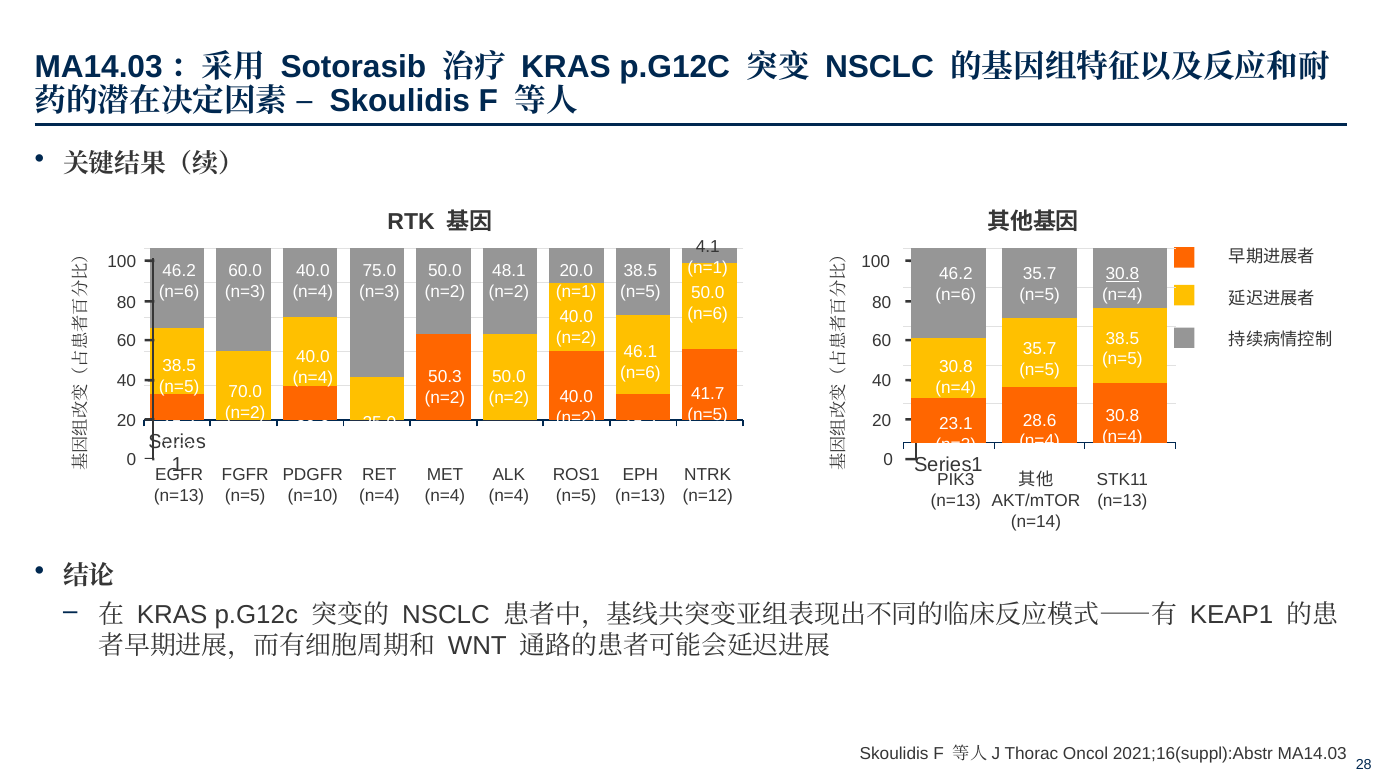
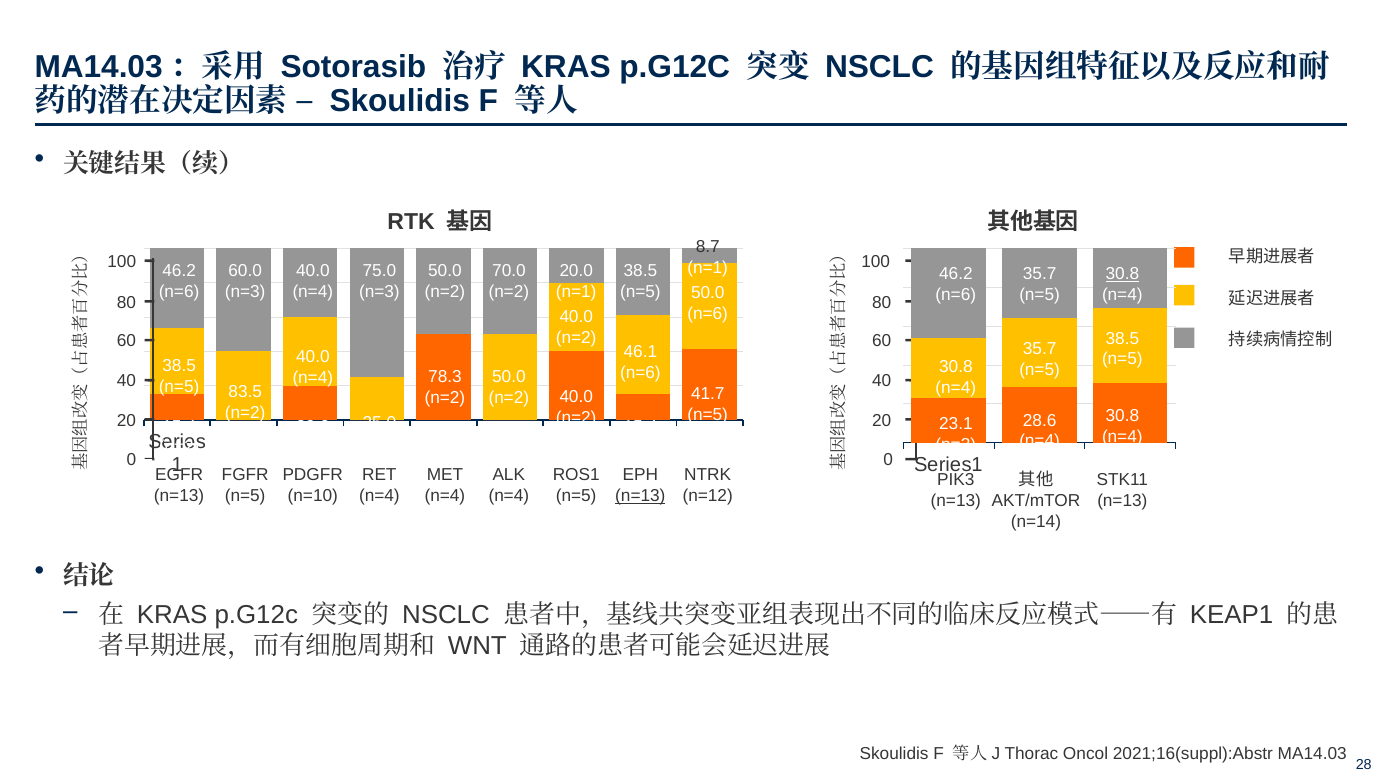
4.1: 4.1 -> 8.7
48.1: 48.1 -> 70.0
50.3: 50.3 -> 78.3
70.0: 70.0 -> 83.5
n=13 at (640, 495) underline: none -> present
